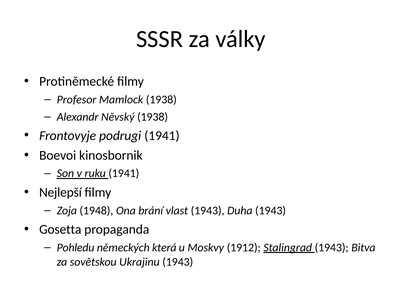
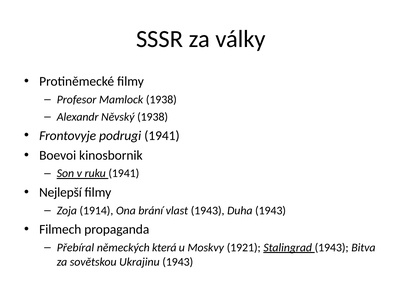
1948: 1948 -> 1914
Gosetta: Gosetta -> Filmech
Pohledu: Pohledu -> Přebíral
1912: 1912 -> 1921
